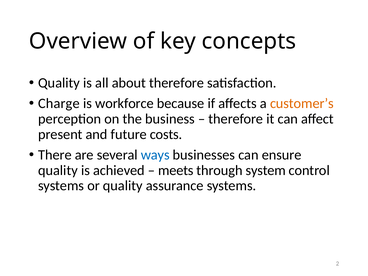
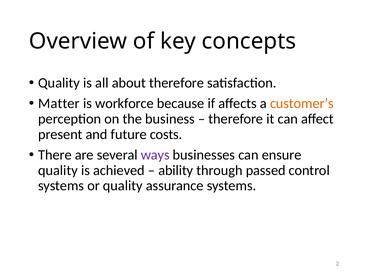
Charge: Charge -> Matter
ways colour: blue -> purple
meets: meets -> ability
system: system -> passed
